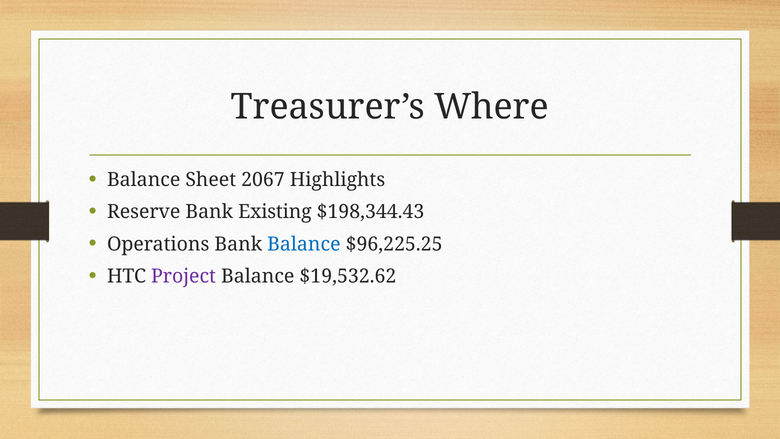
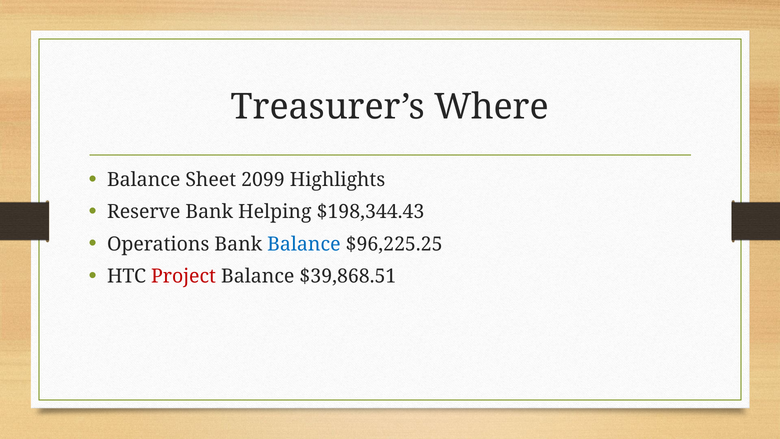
2067: 2067 -> 2099
Existing: Existing -> Helping
Project colour: purple -> red
$19,532.62: $19,532.62 -> $39,868.51
